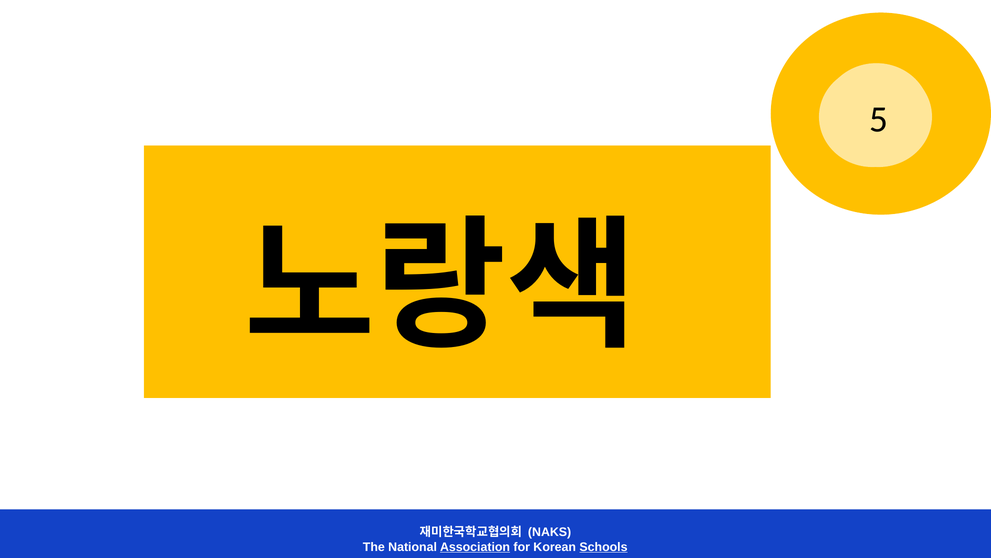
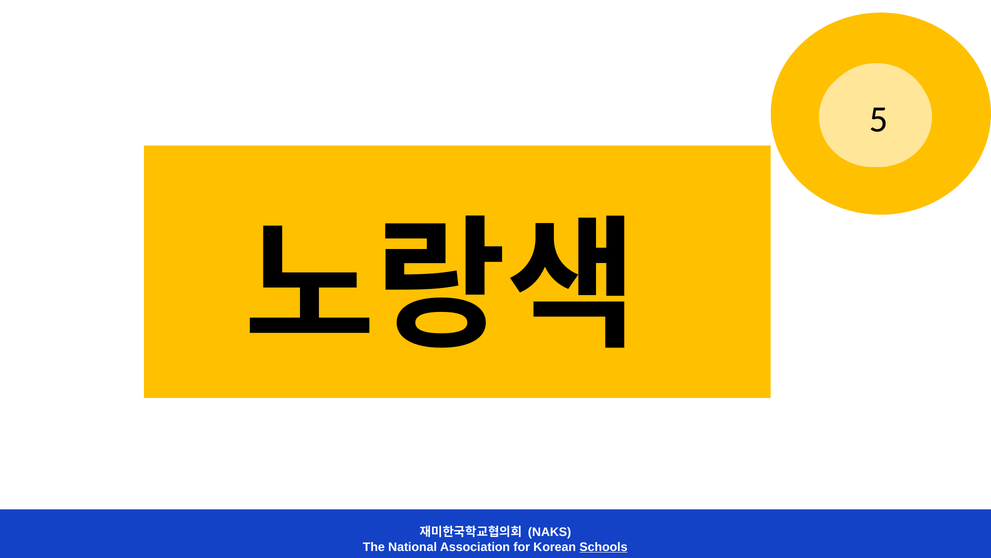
Association underline: present -> none
